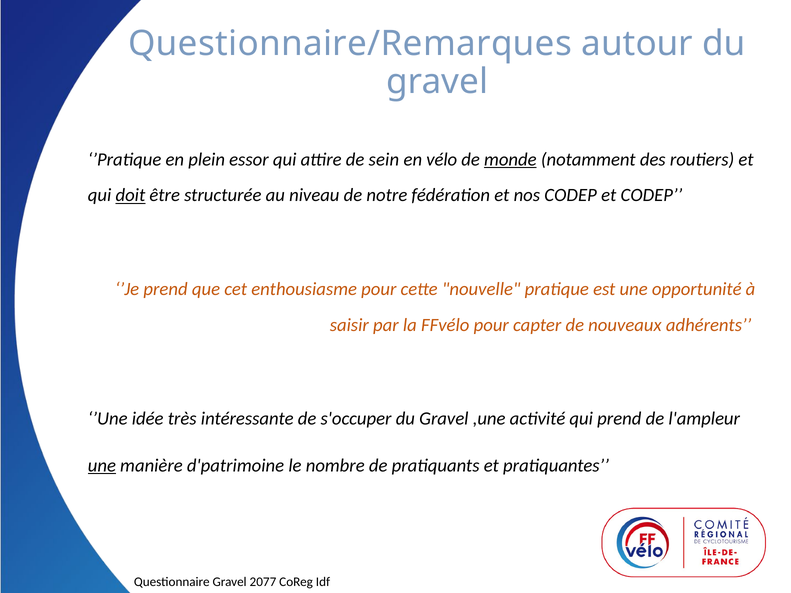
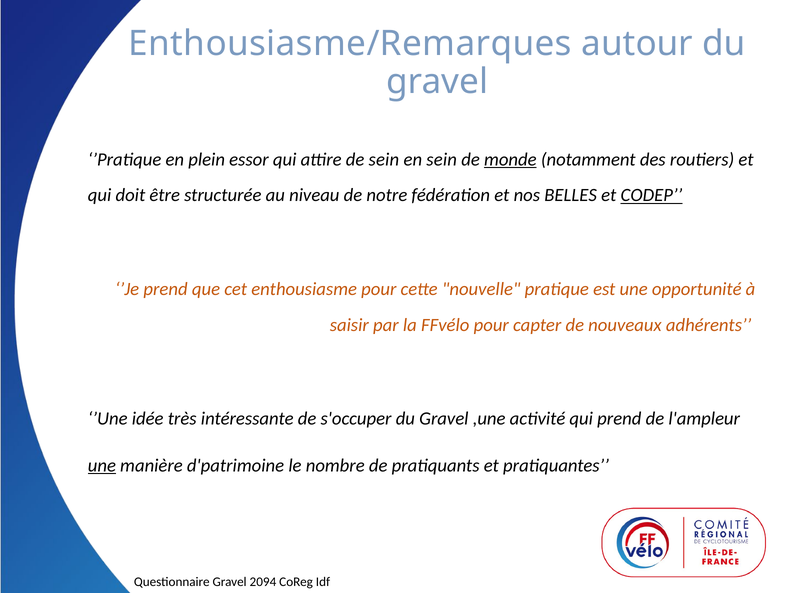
Questionnaire/Remarques: Questionnaire/Remarques -> Enthousiasme/Remarques
en vélo: vélo -> sein
doit underline: present -> none
nos CODEP: CODEP -> BELLES
CODEP at (651, 195) underline: none -> present
2077: 2077 -> 2094
